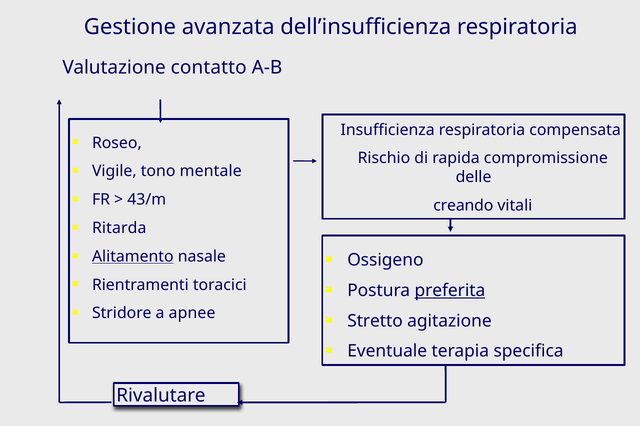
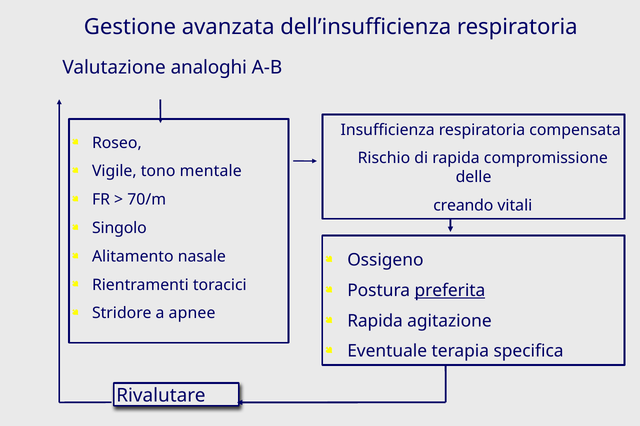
contatto: contatto -> analoghi
43/m: 43/m -> 70/m
Ritarda: Ritarda -> Singolo
Alitamento underline: present -> none
Stretto at (375, 321): Stretto -> Rapida
